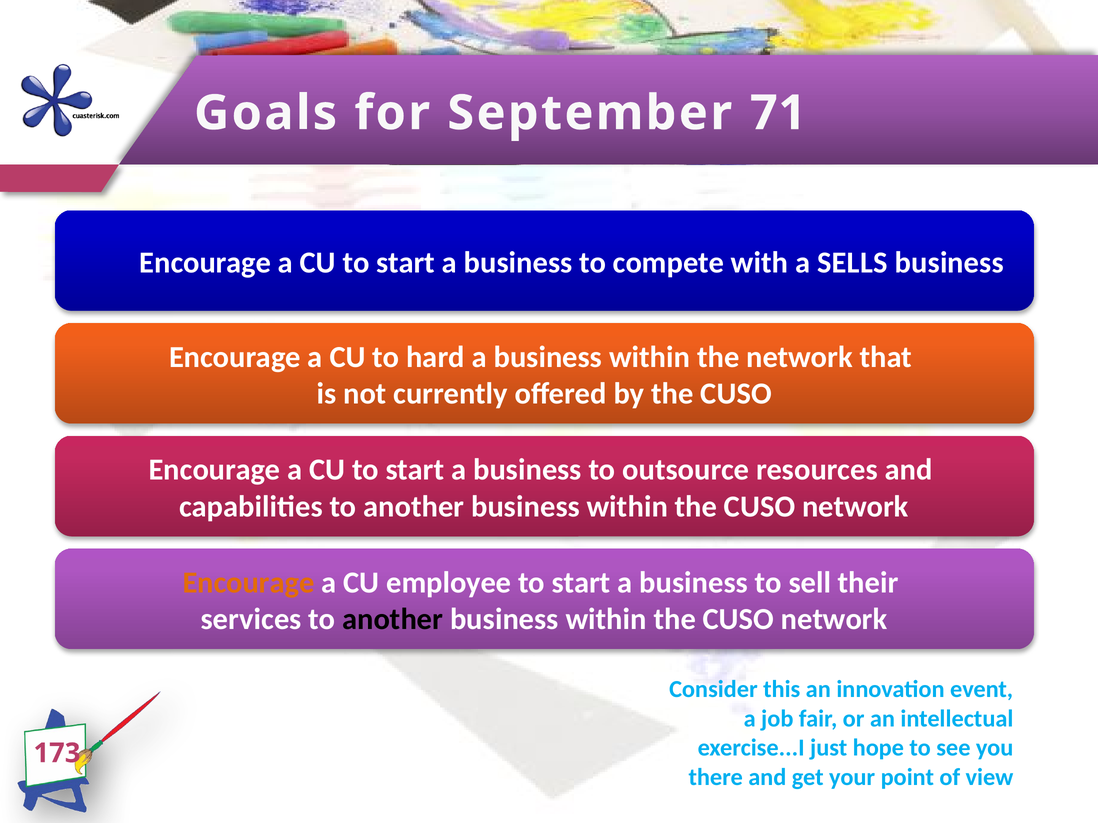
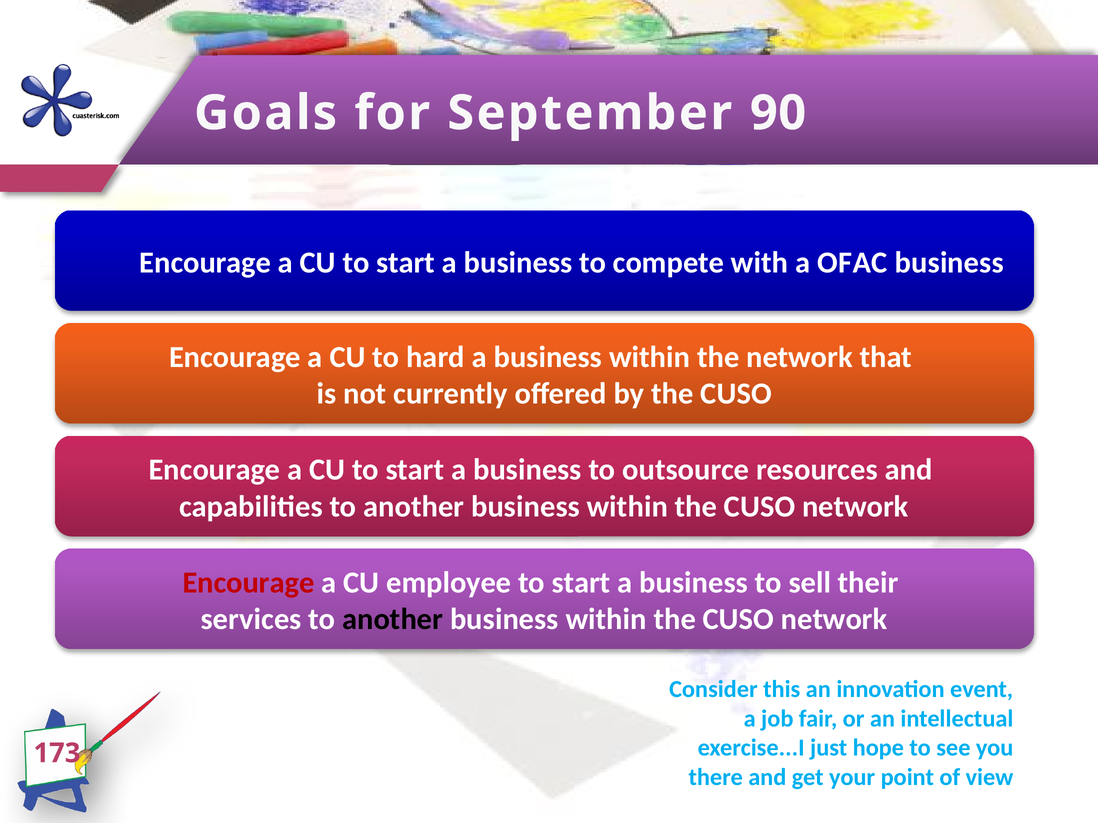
71: 71 -> 90
SELLS: SELLS -> OFAC
Encourage at (249, 583) colour: orange -> red
